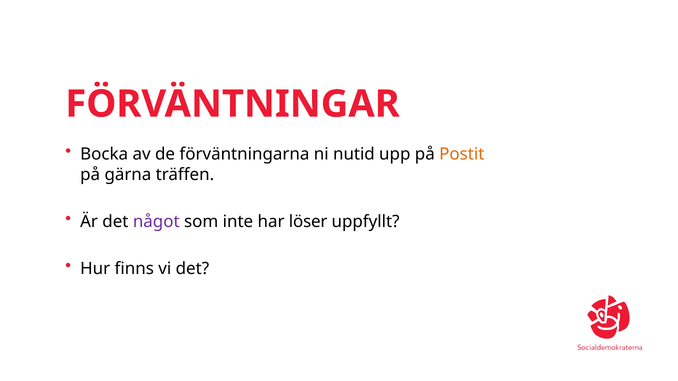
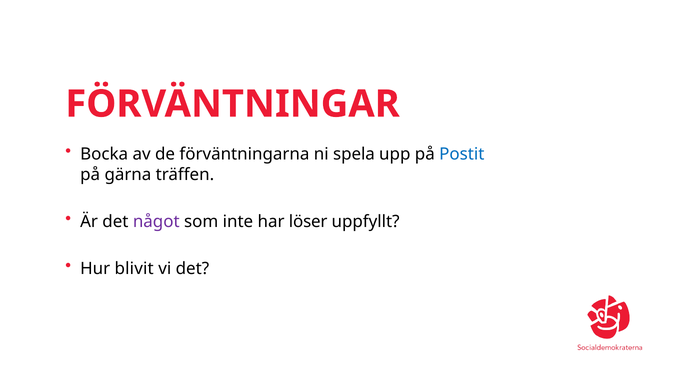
nutid: nutid -> spela
Postit colour: orange -> blue
finns: finns -> blivit
